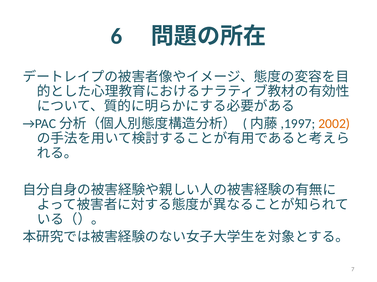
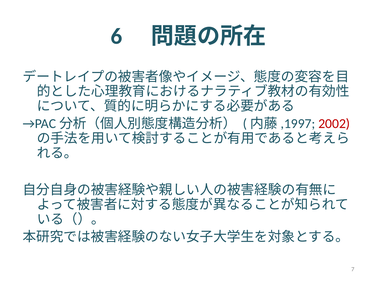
2002 colour: orange -> red
